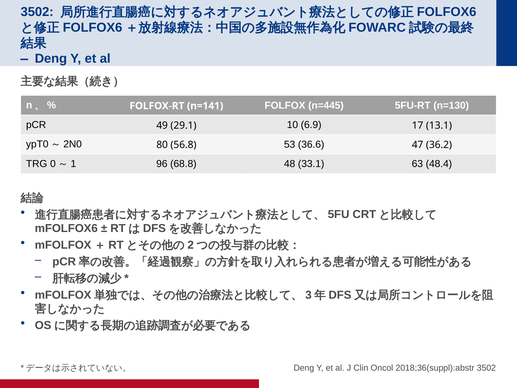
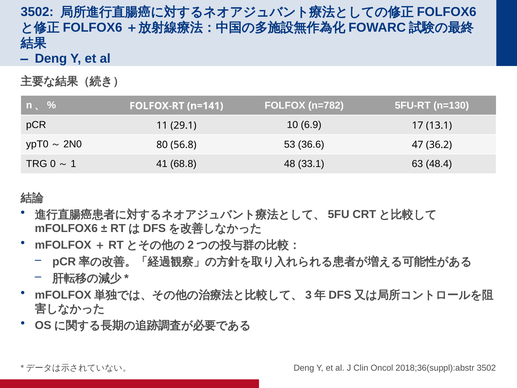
n=445: n=445 -> n=782
49: 49 -> 11
96: 96 -> 41
